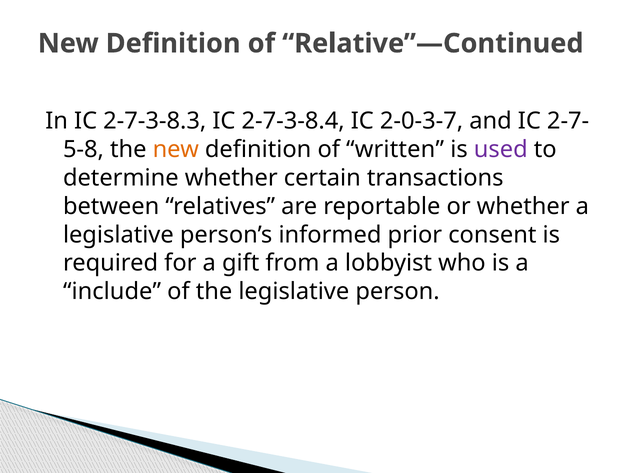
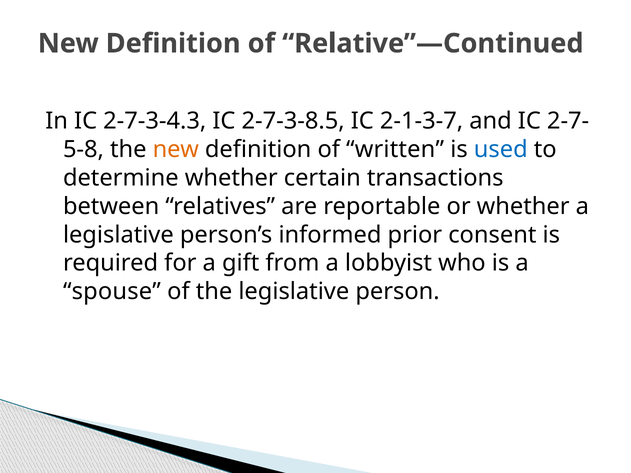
2-7-3-8.3: 2-7-3-8.3 -> 2-7-3-4.3
2-7-3-8.4: 2-7-3-8.4 -> 2-7-3-8.5
2-0-3-7: 2-0-3-7 -> 2-1-3-7
used colour: purple -> blue
include: include -> spouse
